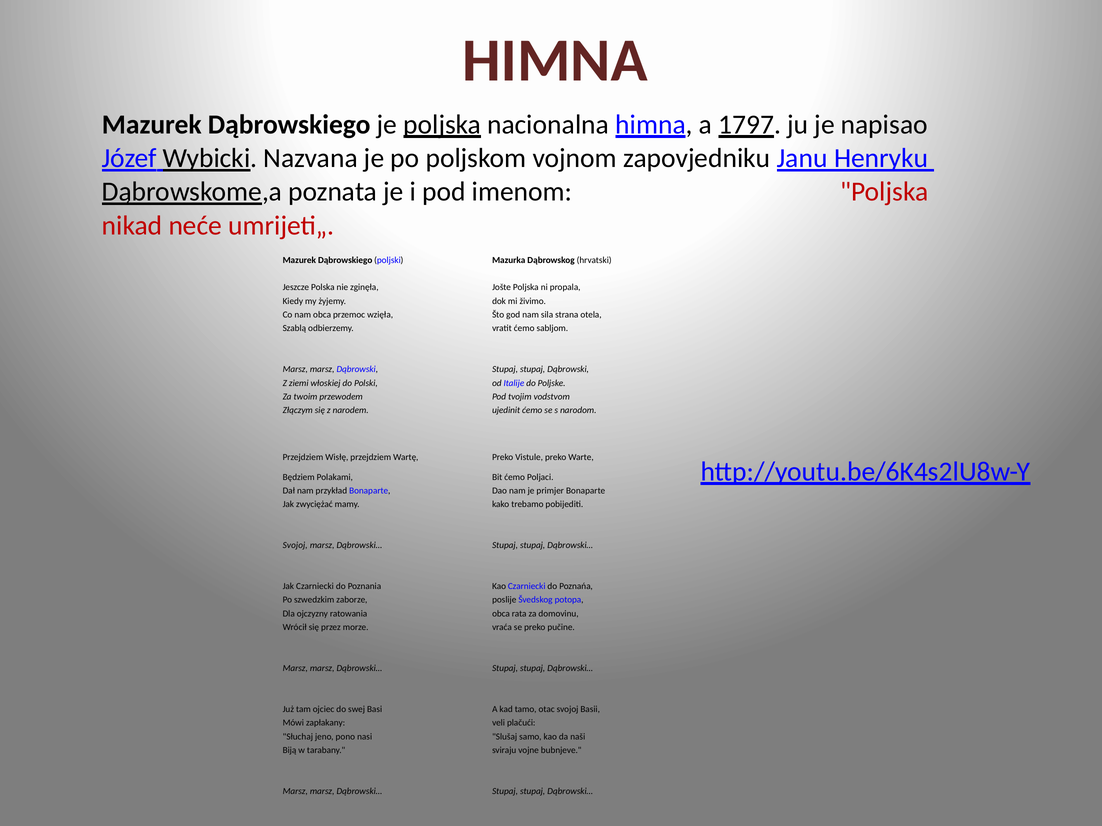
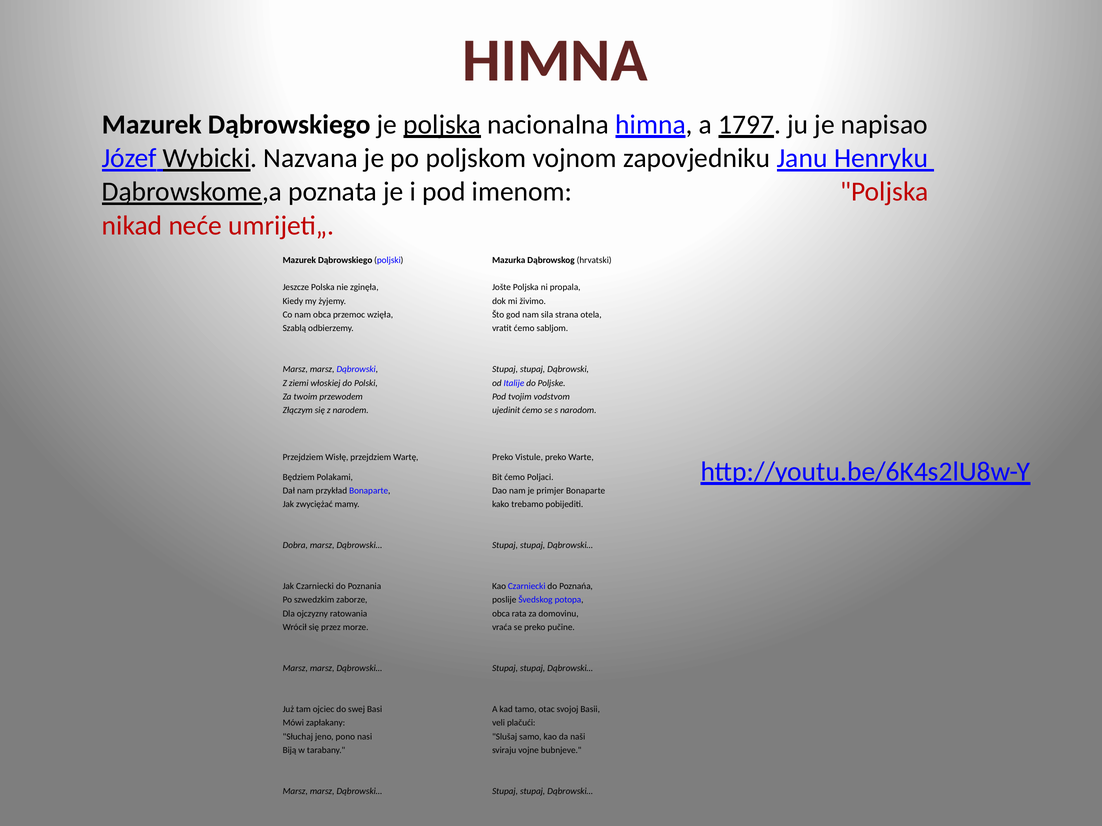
Svojoj at (295, 546): Svojoj -> Dobra
